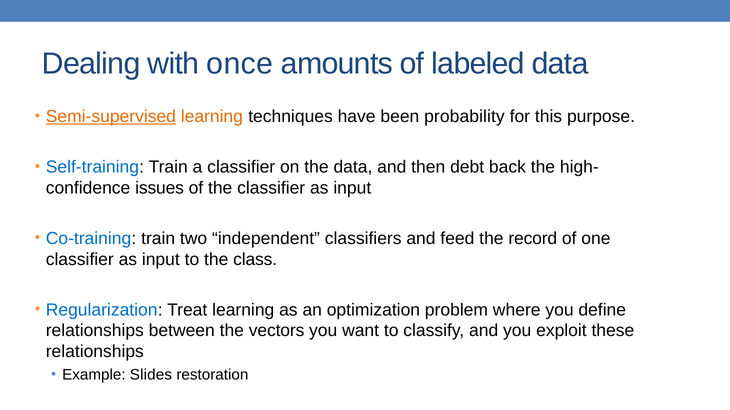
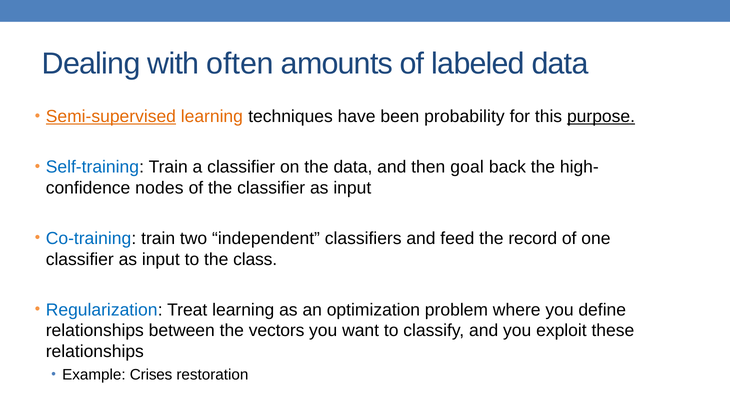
once: once -> often
purpose underline: none -> present
debt: debt -> goal
issues: issues -> nodes
Slides: Slides -> Crises
